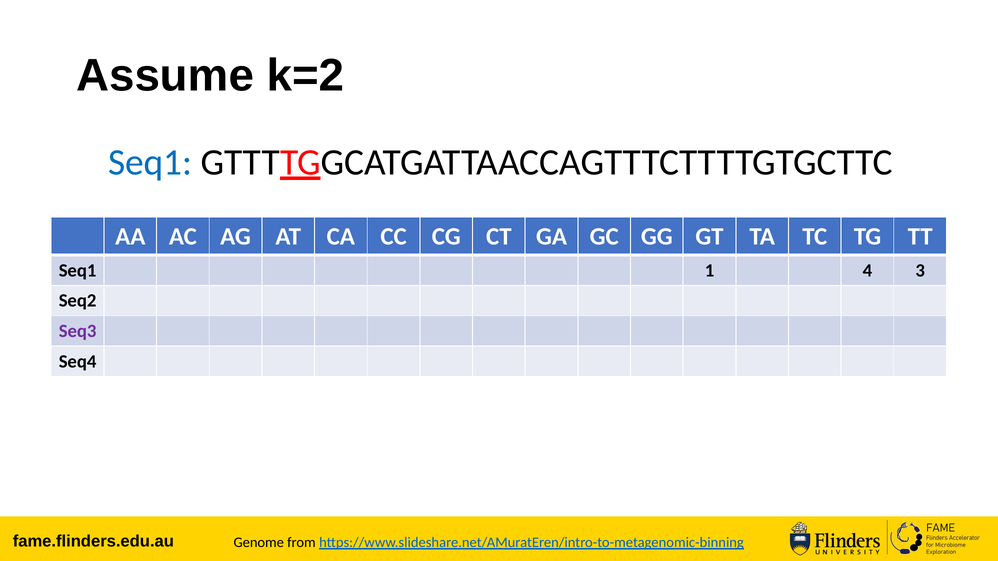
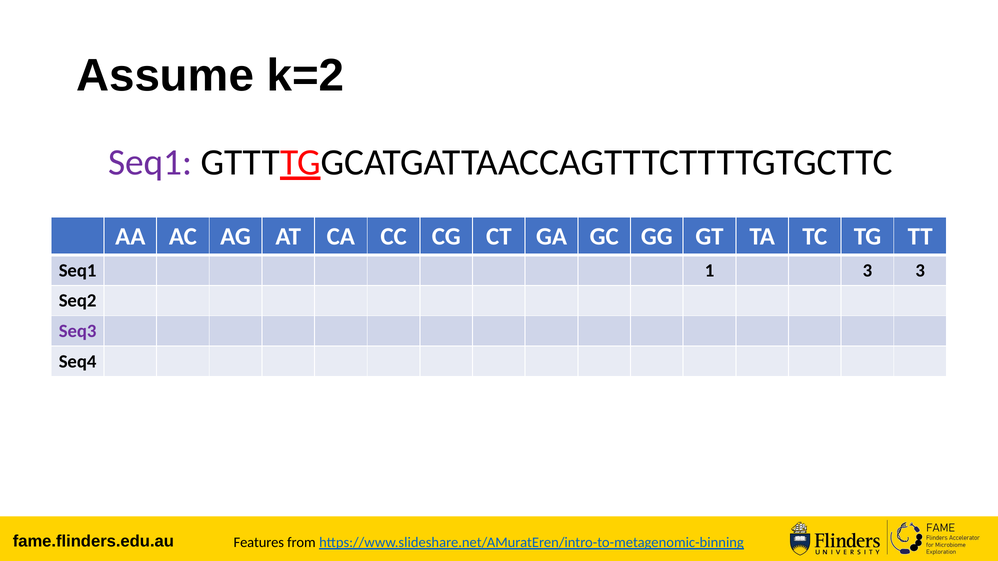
Seq1 at (150, 162) colour: blue -> purple
1 4: 4 -> 3
Genome: Genome -> Features
